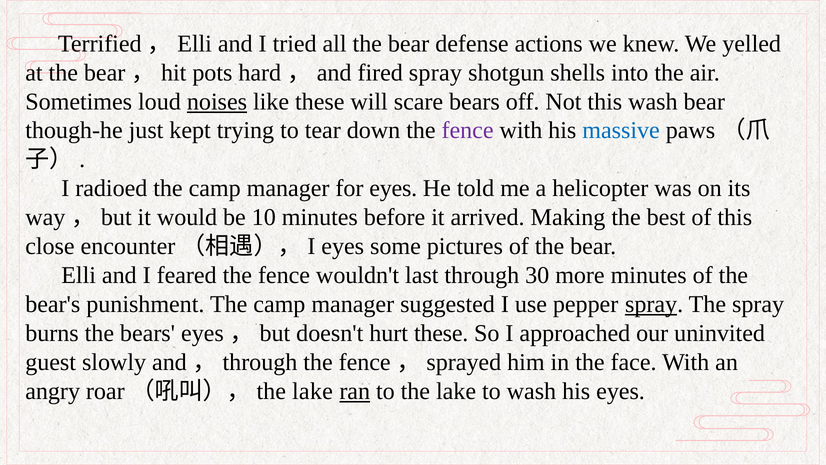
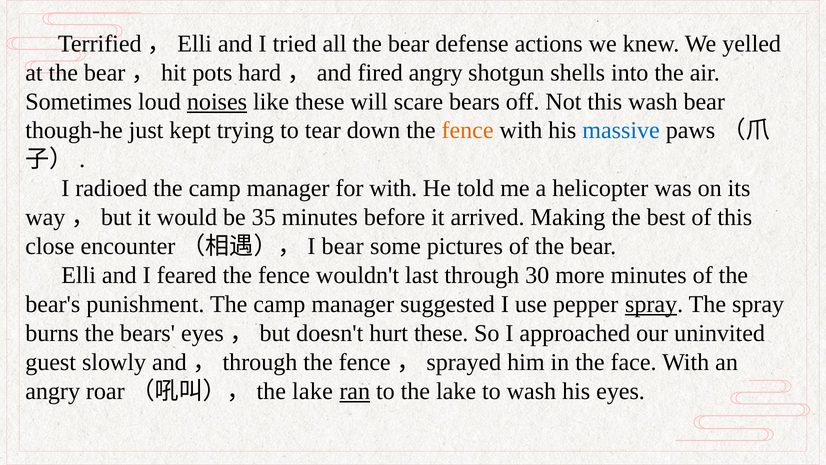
fired spray: spray -> angry
fence at (468, 130) colour: purple -> orange
for eyes: eyes -> with
10: 10 -> 35
I eyes: eyes -> bear
